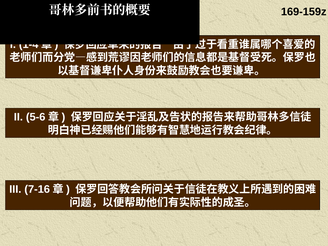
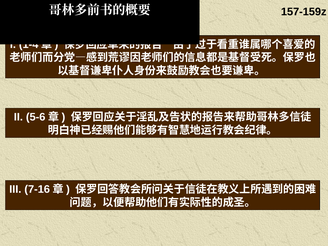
169-159z: 169-159z -> 157-159z
